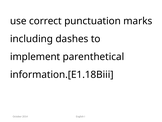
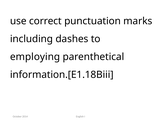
implement: implement -> employing
